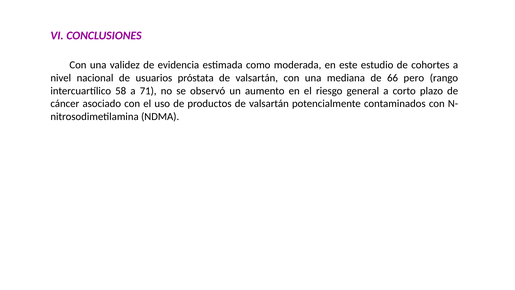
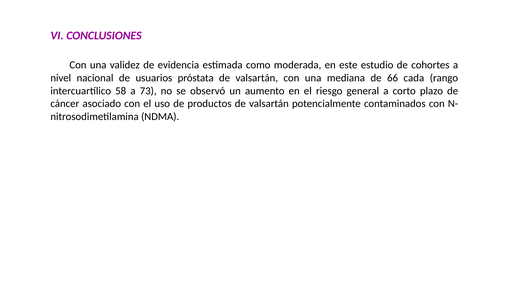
pero: pero -> cada
71: 71 -> 73
